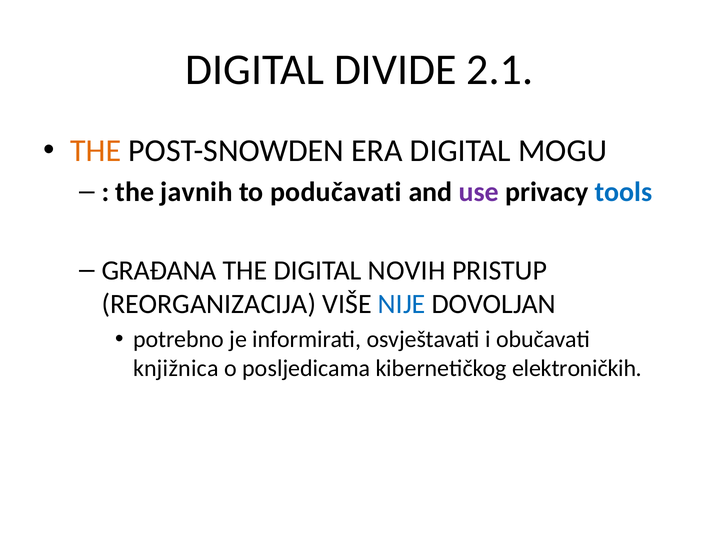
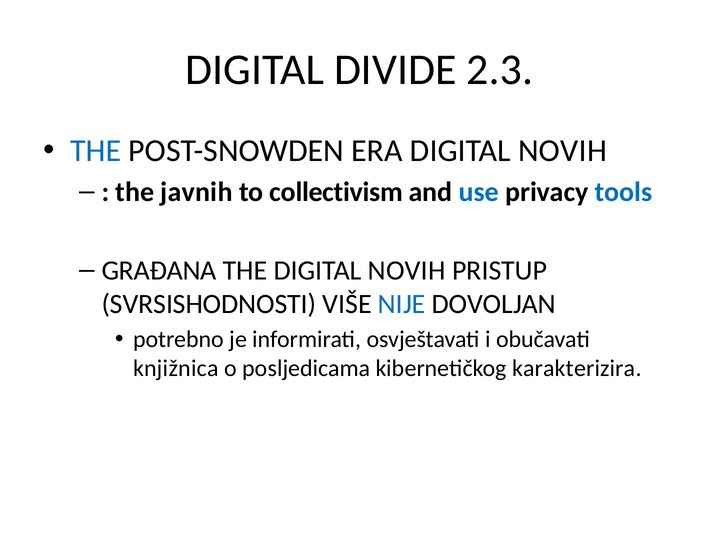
2.1: 2.1 -> 2.3
THE at (96, 151) colour: orange -> blue
ERA DIGITAL MOGU: MOGU -> NOVIH
podučavati: podučavati -> collectivism
use colour: purple -> blue
REORGANIZACIJA: REORGANIZACIJA -> SVRSISHODNOSTI
elektroničkih: elektroničkih -> karakterizira
